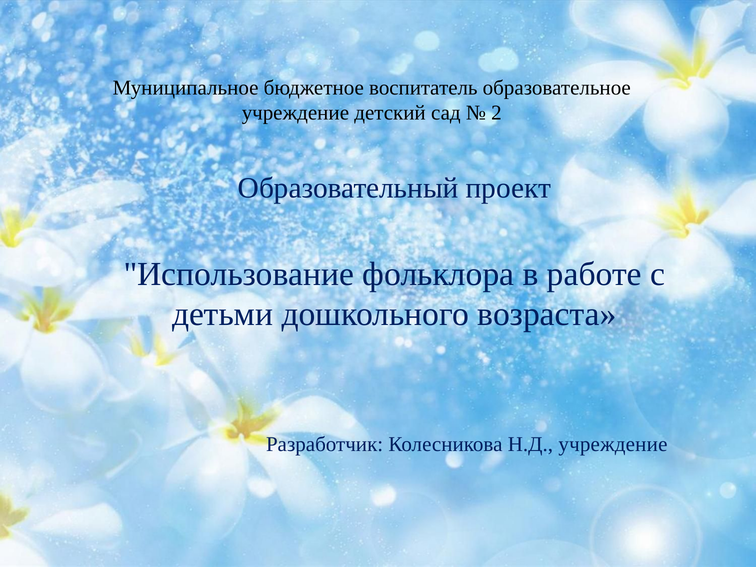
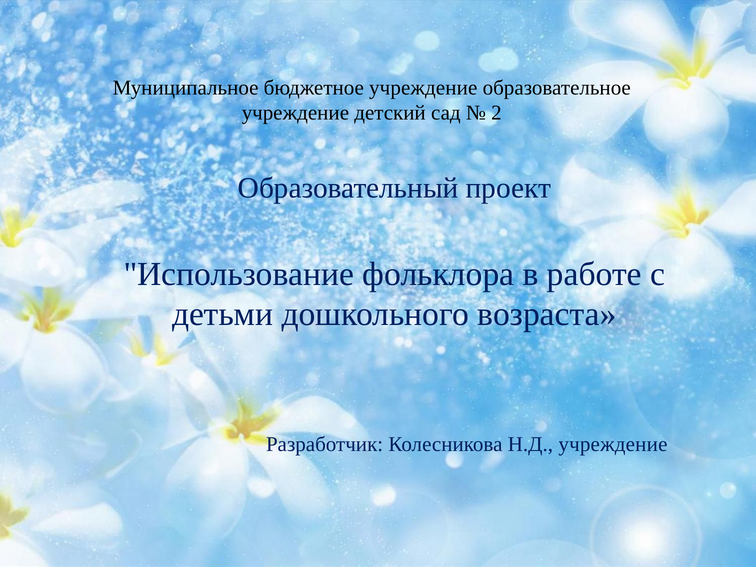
бюджетное воспитатель: воспитатель -> учреждение
